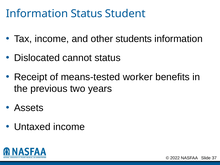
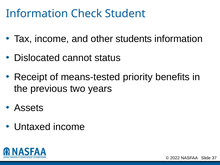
Information Status: Status -> Check
worker: worker -> priority
